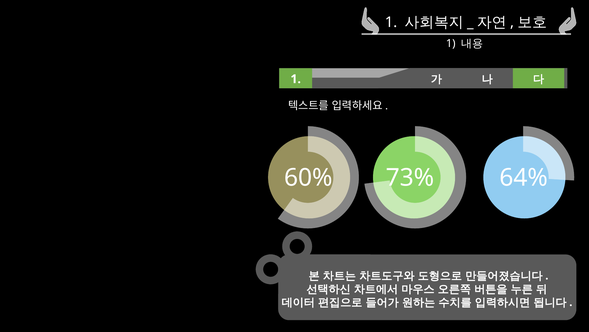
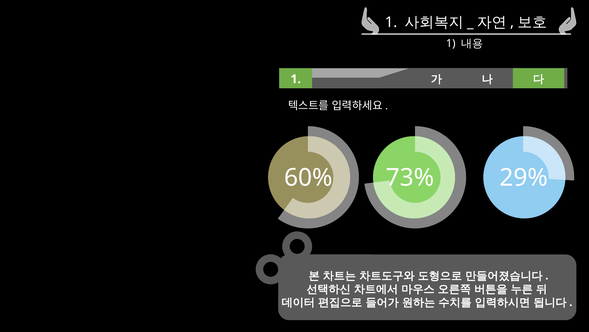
64%: 64% -> 29%
